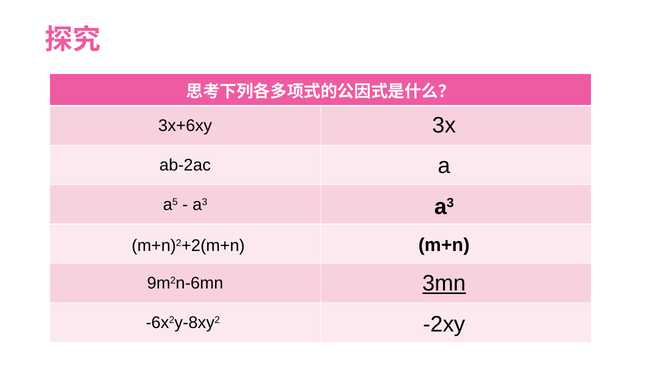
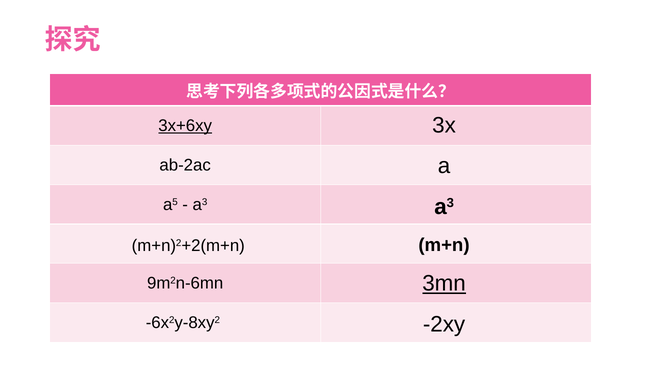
3x+6xy underline: none -> present
